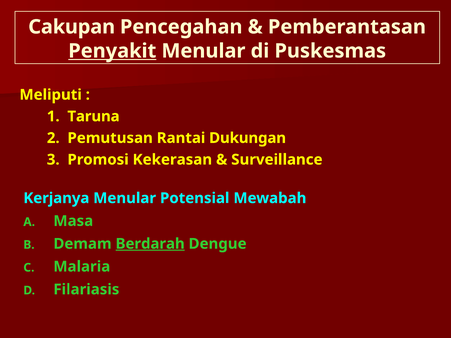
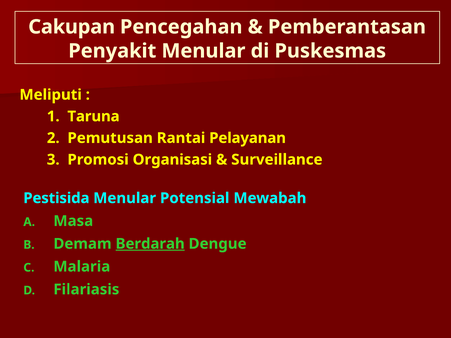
Penyakit underline: present -> none
Dukungan: Dukungan -> Pelayanan
Kekerasan: Kekerasan -> Organisasi
Kerjanya: Kerjanya -> Pestisida
